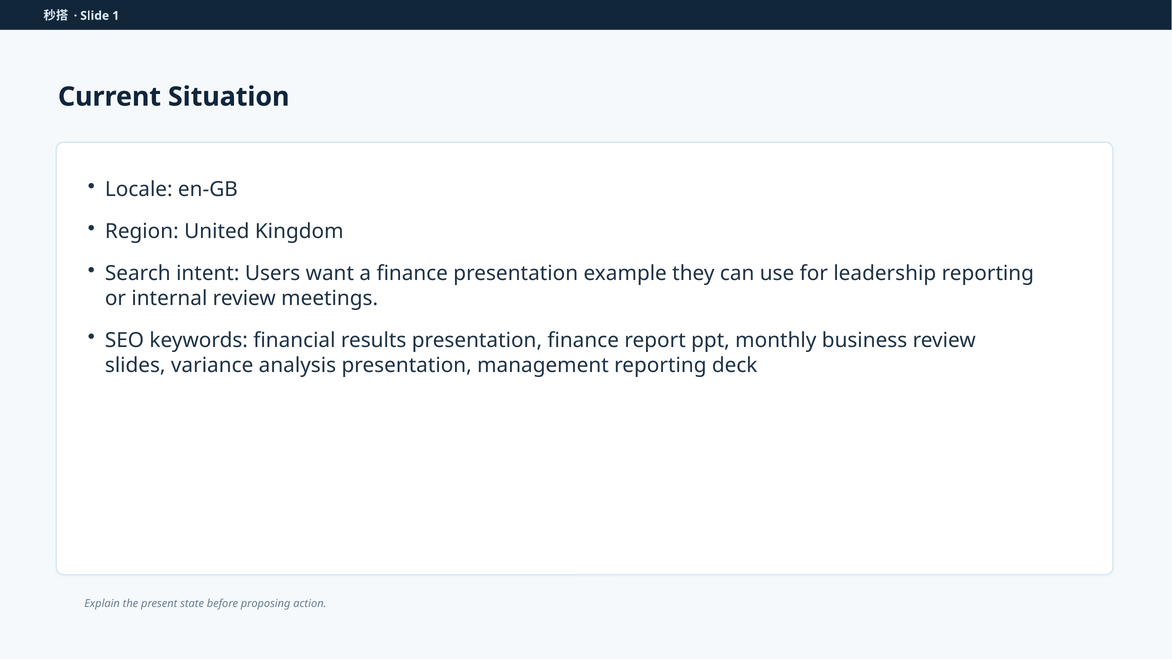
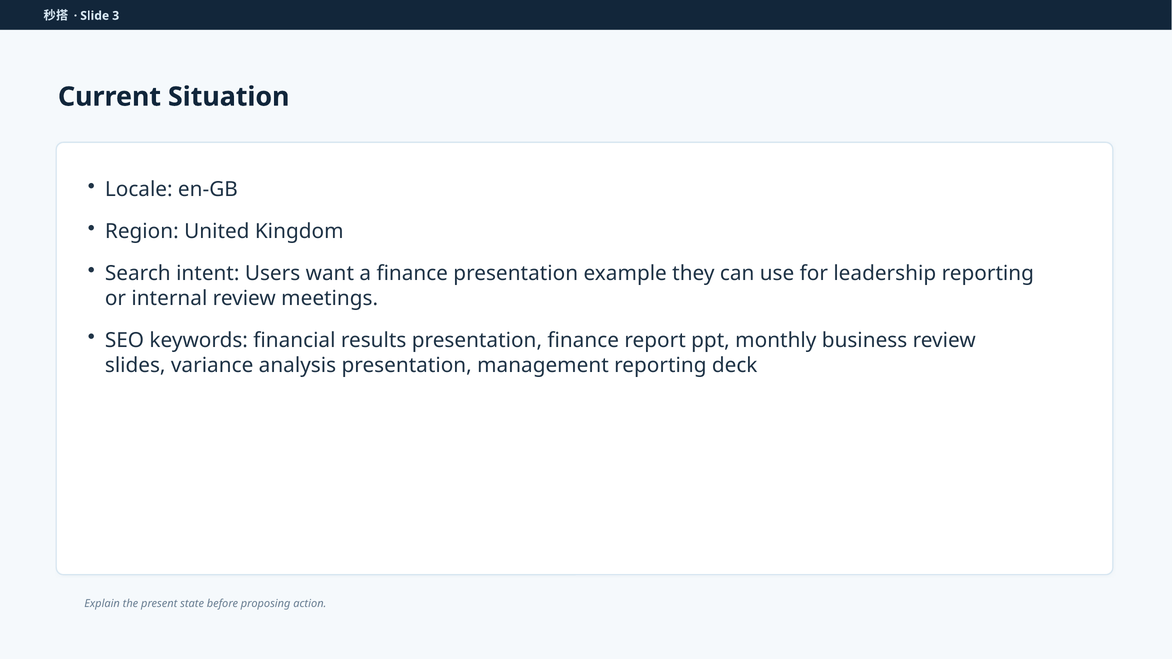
1: 1 -> 3
